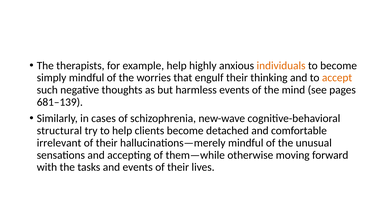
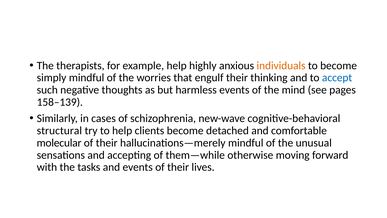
accept colour: orange -> blue
681–139: 681–139 -> 158–139
irrelevant: irrelevant -> molecular
